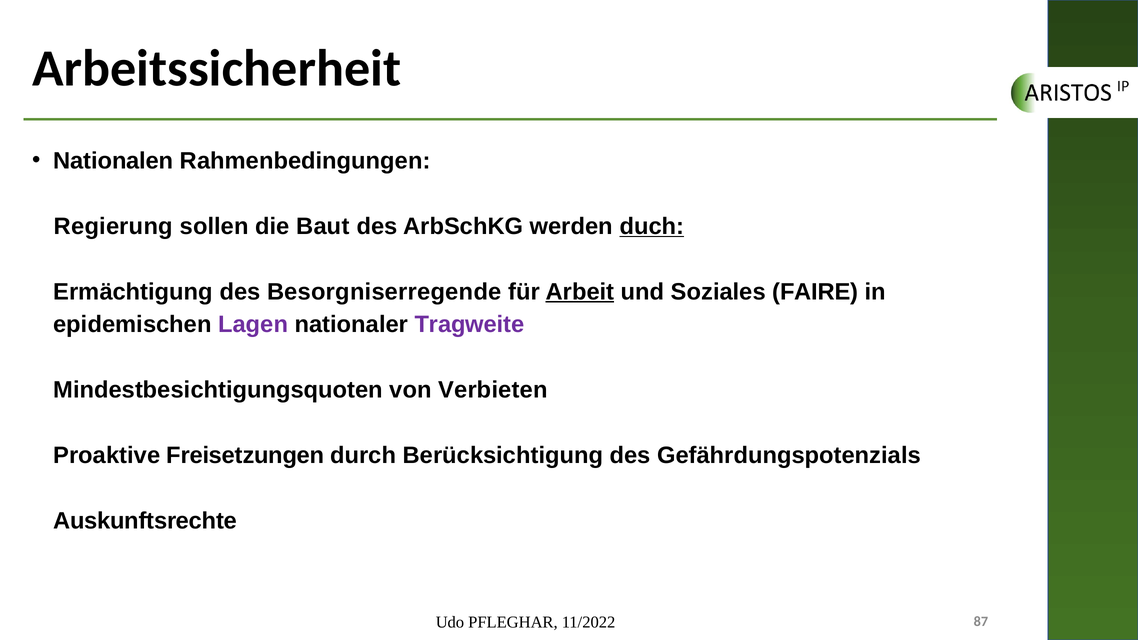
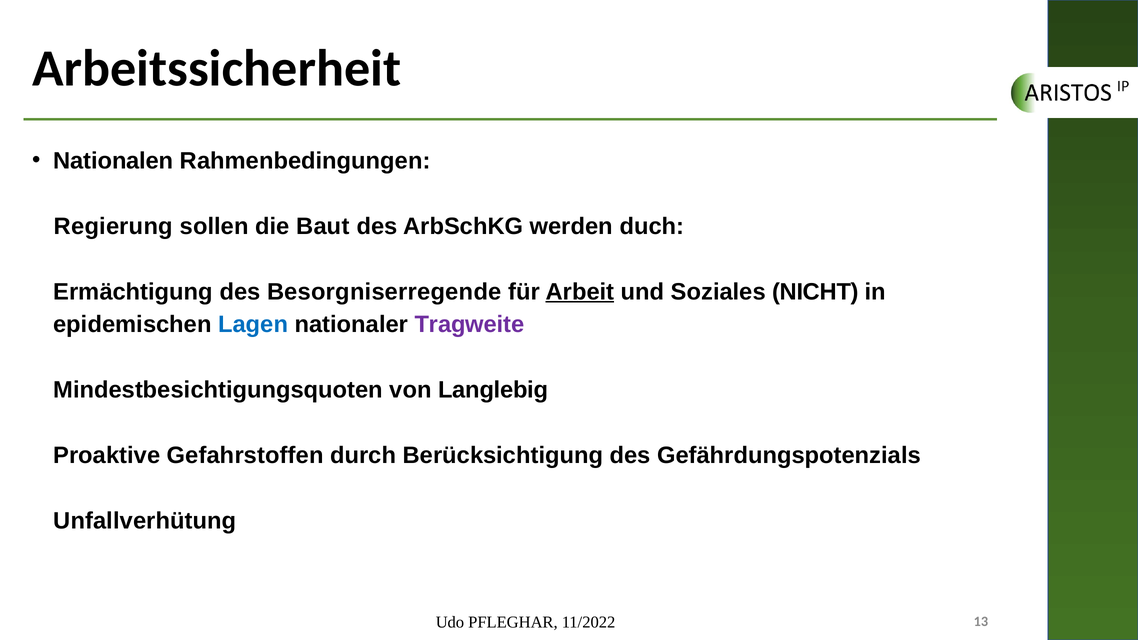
duch underline: present -> none
FAIRE: FAIRE -> NICHT
Lagen colour: purple -> blue
Verbieten: Verbieten -> Langlebig
Freisetzungen: Freisetzungen -> Gefahrstoffen
Auskunftsrechte: Auskunftsrechte -> Unfallverhütung
87: 87 -> 13
